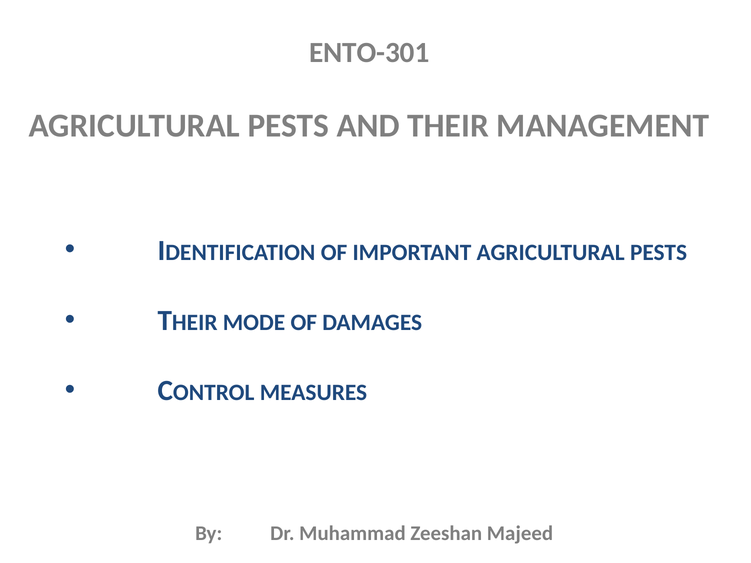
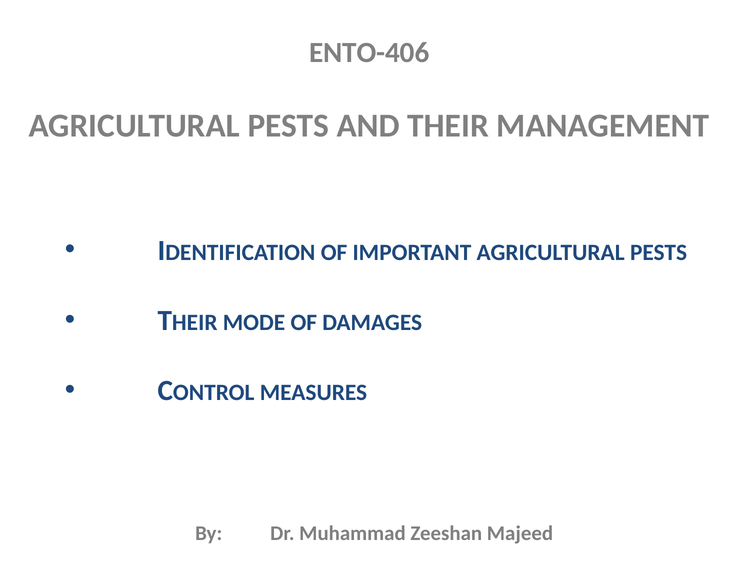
ENTO-301: ENTO-301 -> ENTO-406
